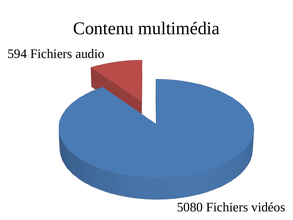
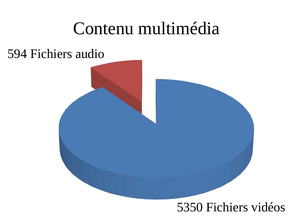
5080: 5080 -> 5350
